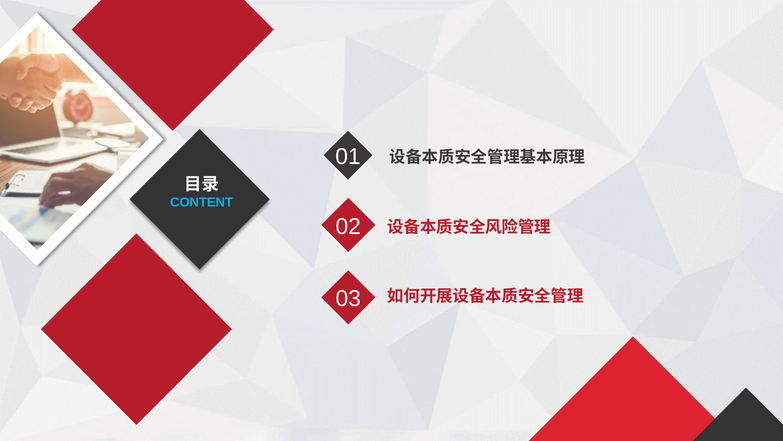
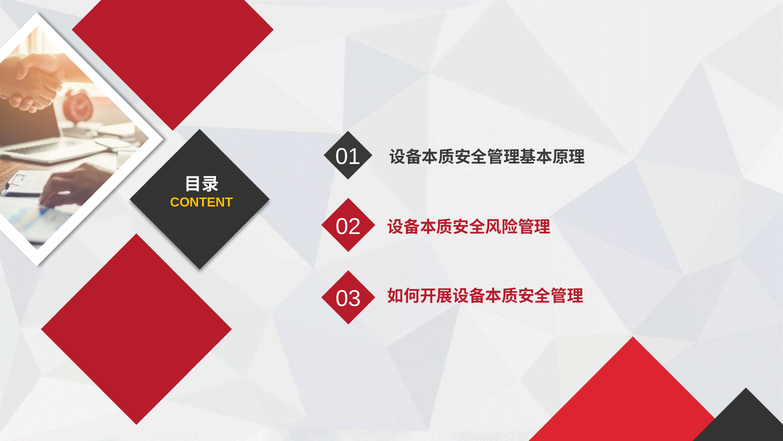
CONTENT colour: light blue -> yellow
